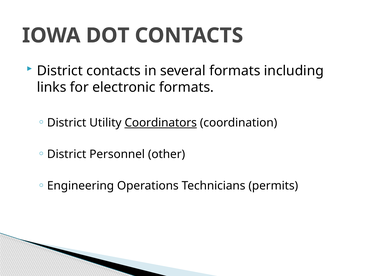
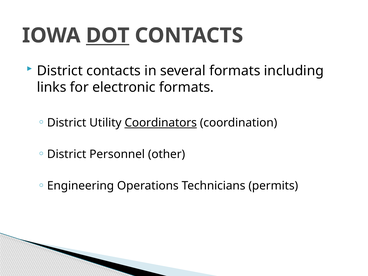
DOT underline: none -> present
